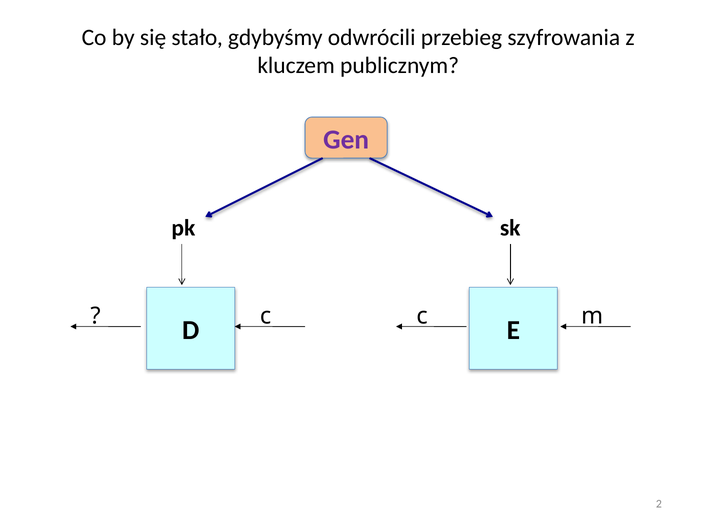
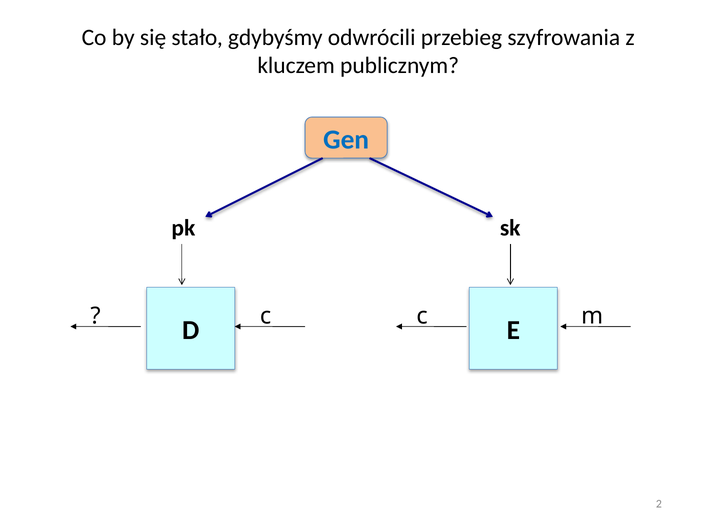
Gen colour: purple -> blue
